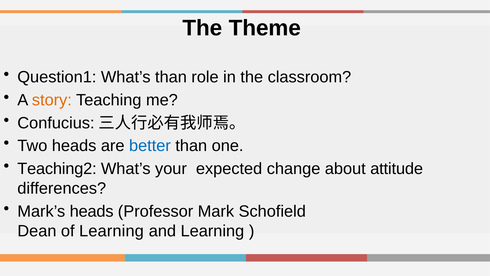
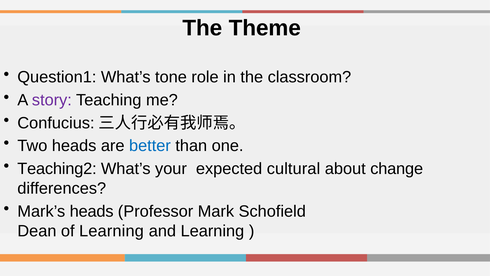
What’s than: than -> tone
story colour: orange -> purple
change: change -> cultural
attitude: attitude -> change
